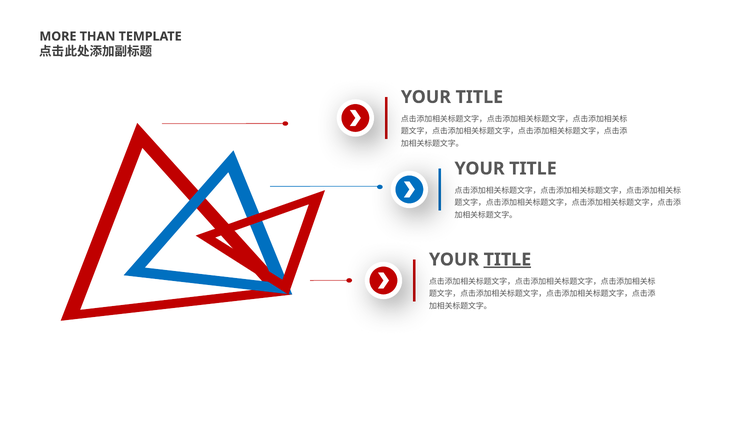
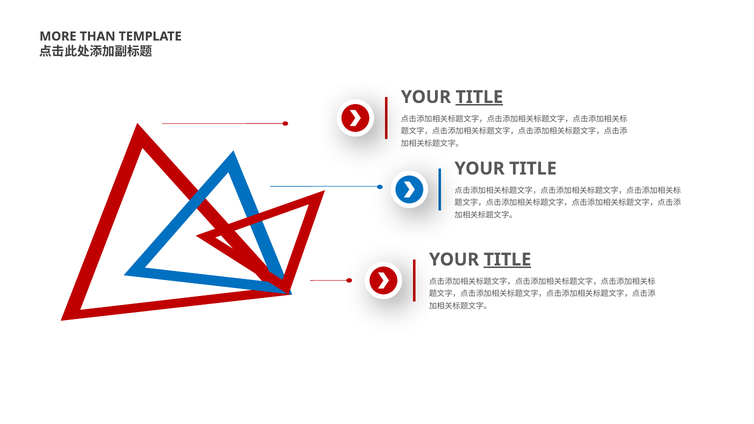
TITLE at (479, 97) underline: none -> present
